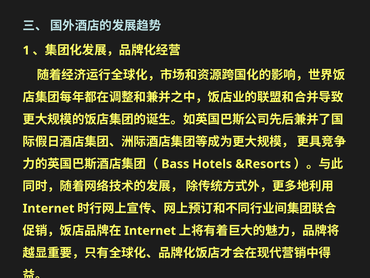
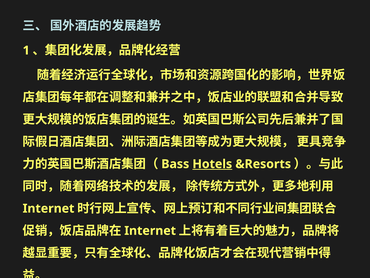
Hotels underline: none -> present
